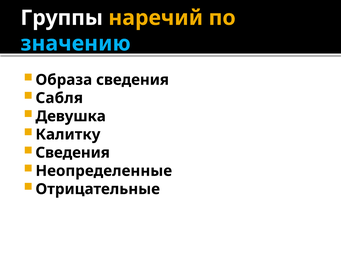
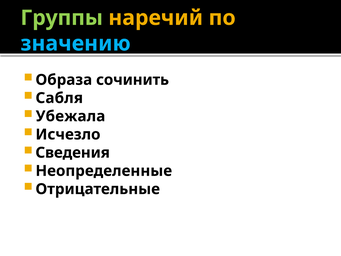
Группы colour: white -> light green
Образа сведения: сведения -> сочинить
Девушка: Девушка -> Убежала
Калитку: Калитку -> Исчезло
